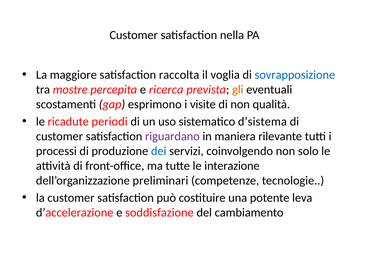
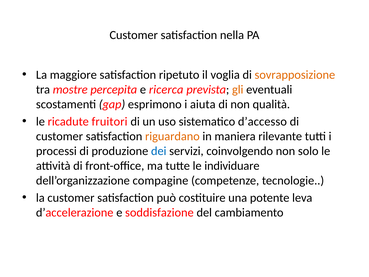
raccolta: raccolta -> ripetuto
sovrapposizione colour: blue -> orange
visite: visite -> aiuta
periodi: periodi -> fruitori
d’sistema: d’sistema -> d’accesso
riguardano colour: purple -> orange
interazione: interazione -> individuare
preliminari: preliminari -> compagine
